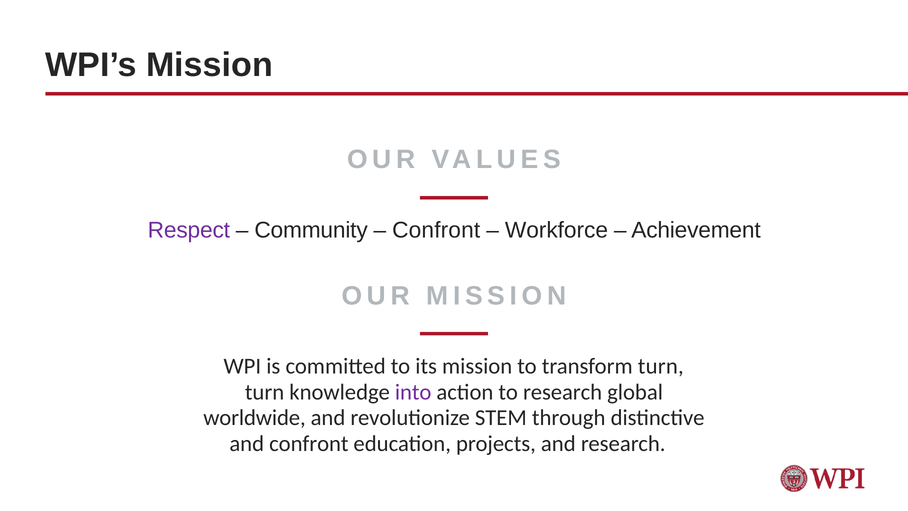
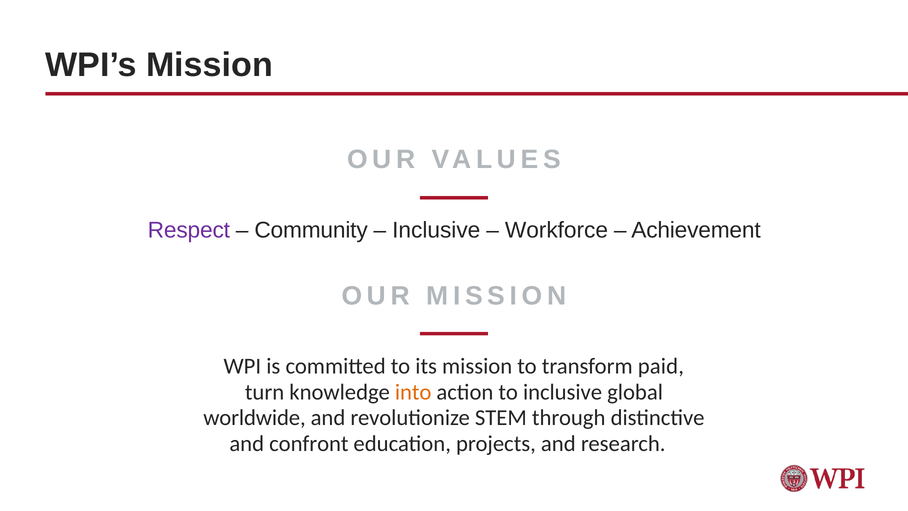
Confront at (436, 230): Confront -> Inclusive
transform turn: turn -> paid
into colour: purple -> orange
to research: research -> inclusive
